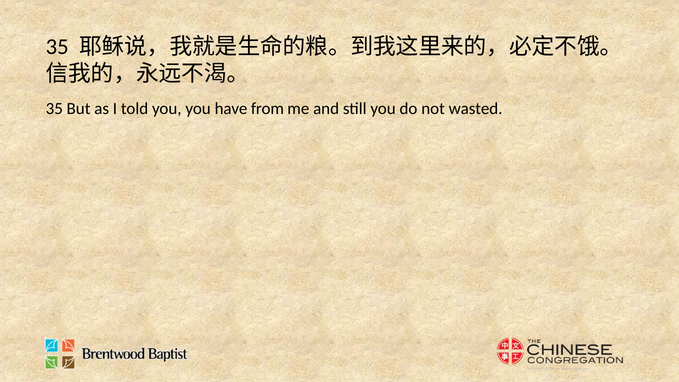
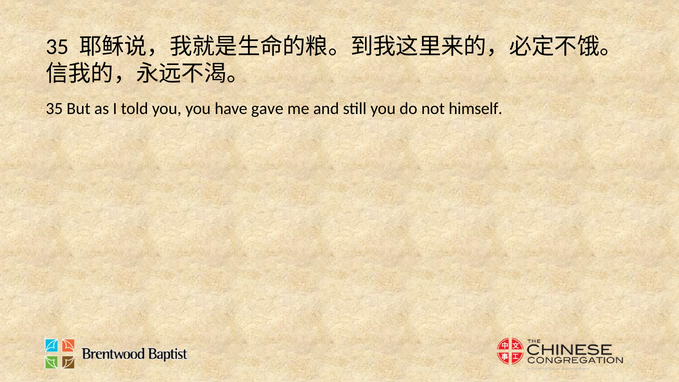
from: from -> gave
wasted: wasted -> himself
